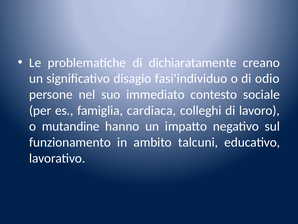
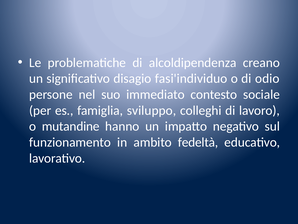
dichiaratamente: dichiaratamente -> alcoldipendenza
cardiaca: cardiaca -> sviluppo
talcuni: talcuni -> fedeltà
